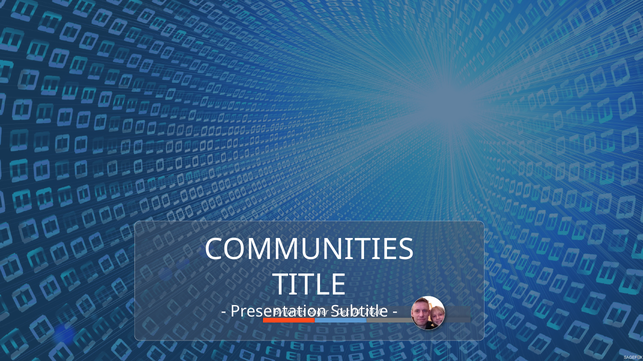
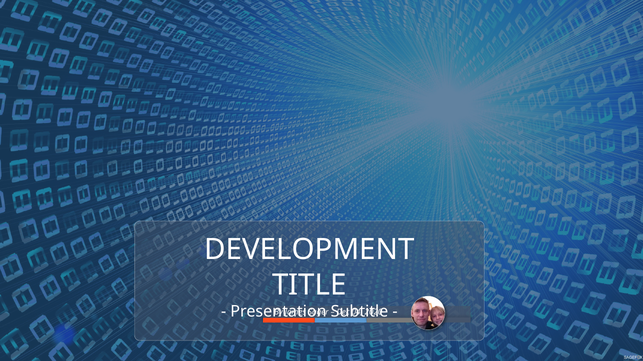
COMMUNITIES: COMMUNITIES -> DEVELOPMENT
